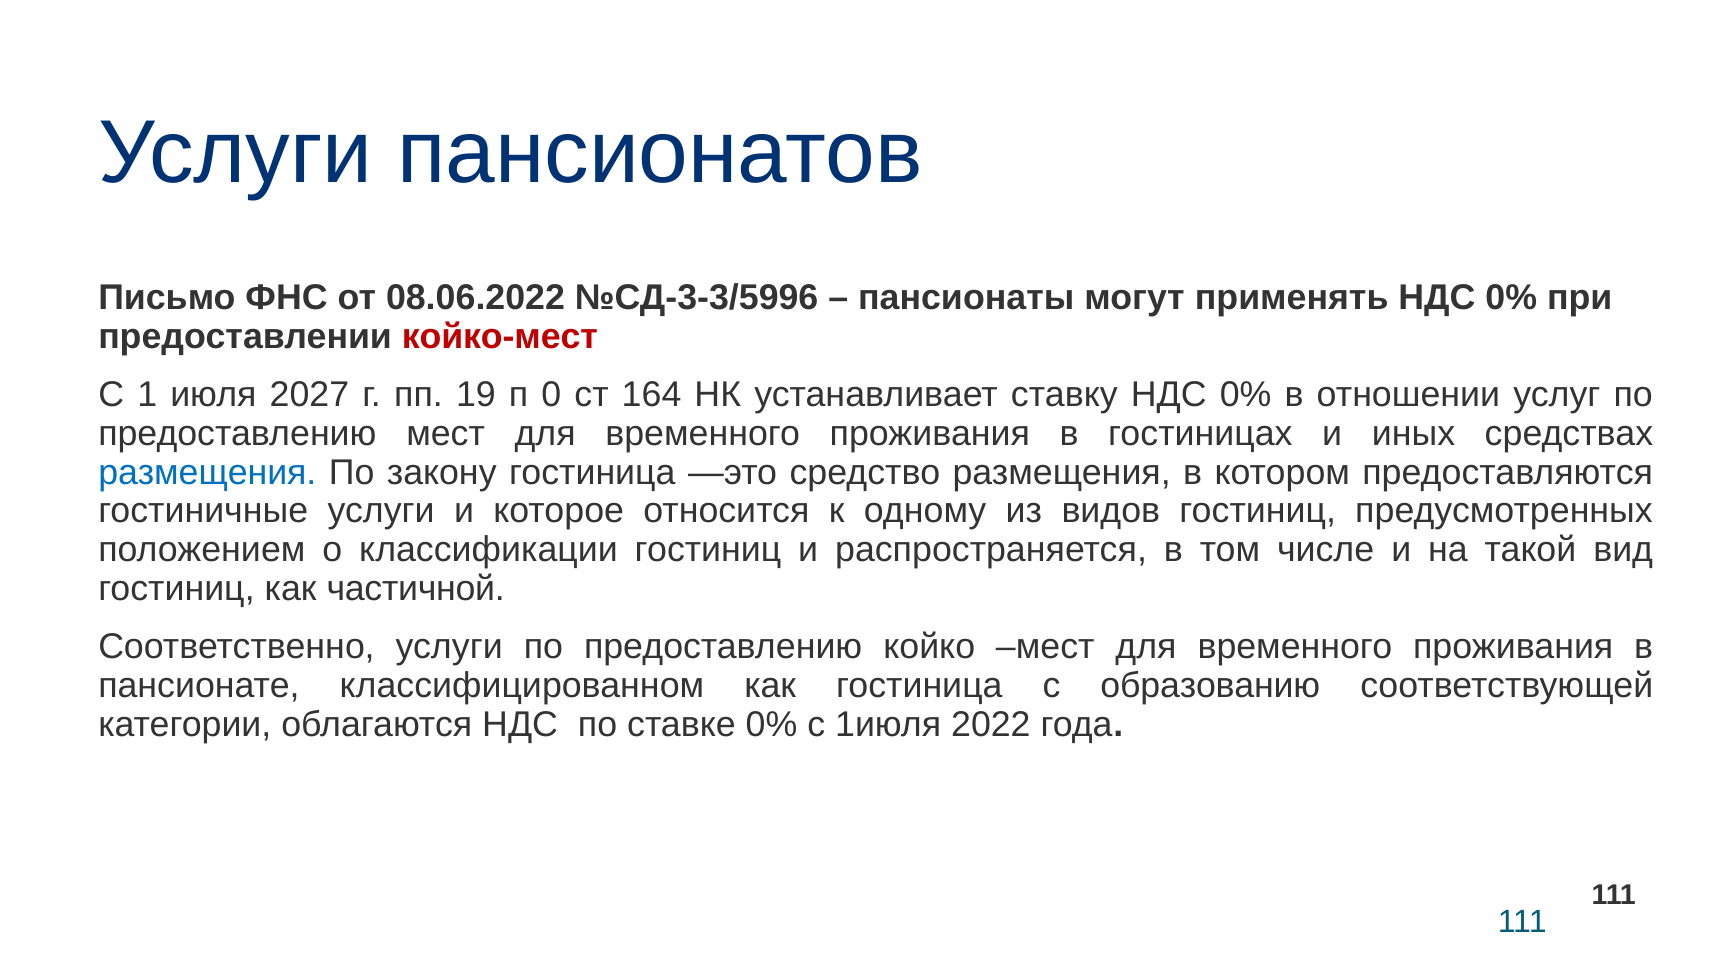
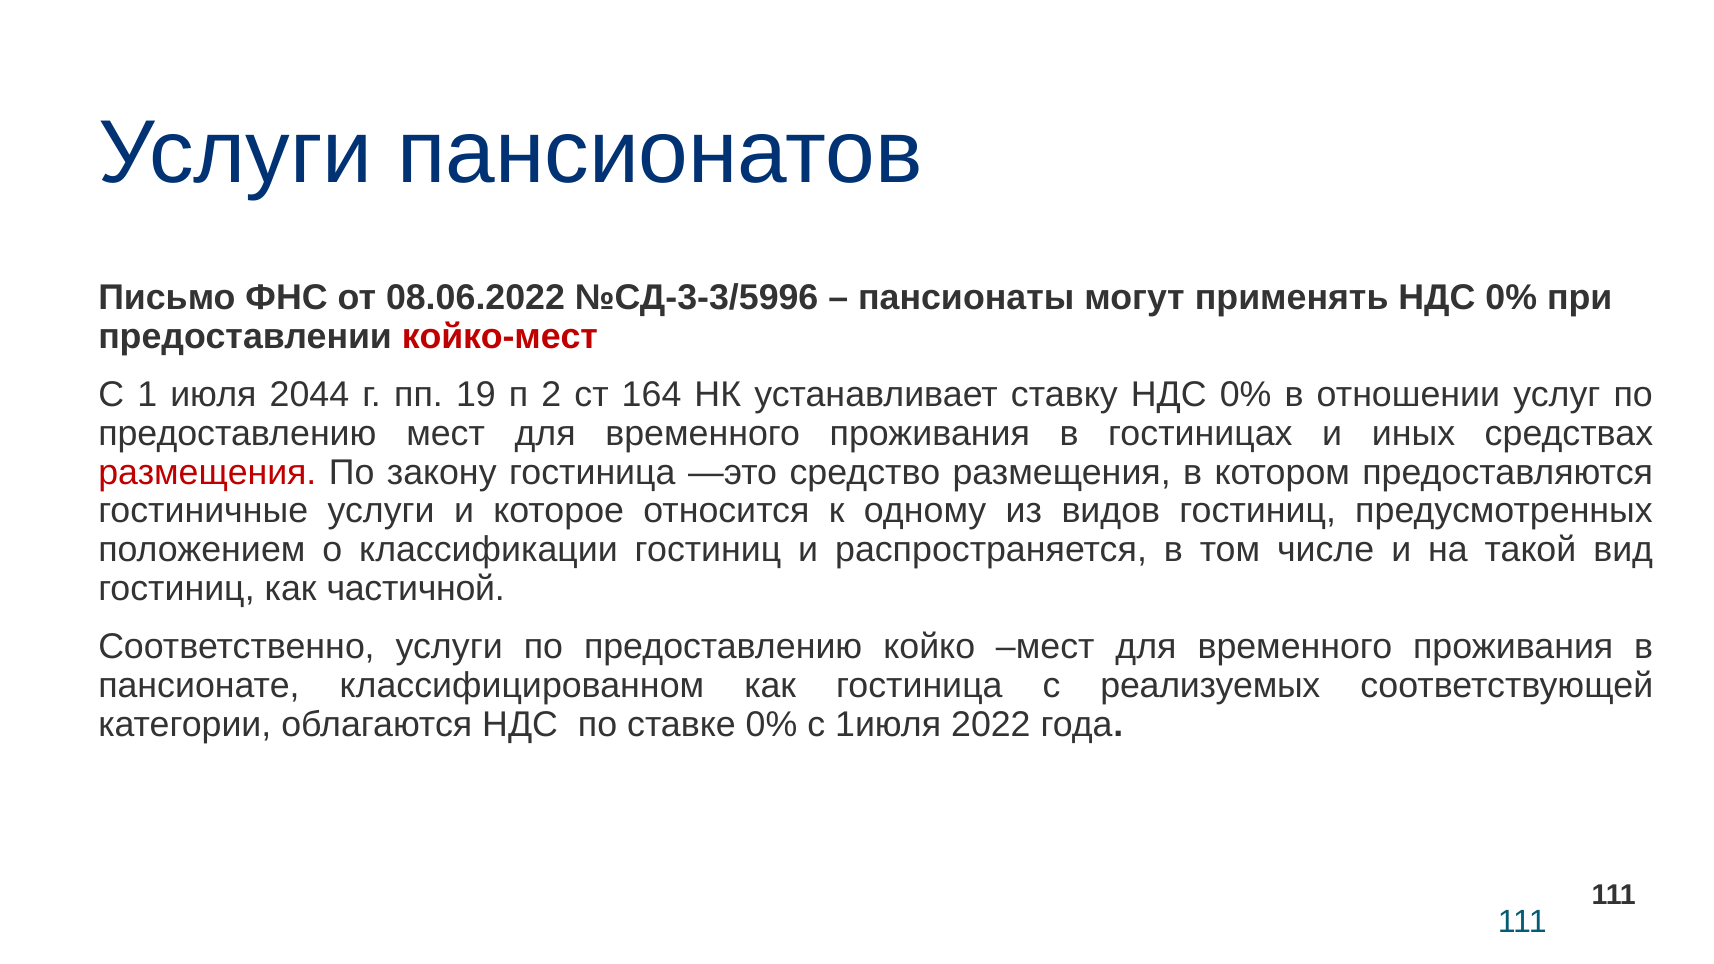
2027: 2027 -> 2044
0: 0 -> 2
размещения at (207, 472) colour: blue -> red
образованию: образованию -> реализуемых
